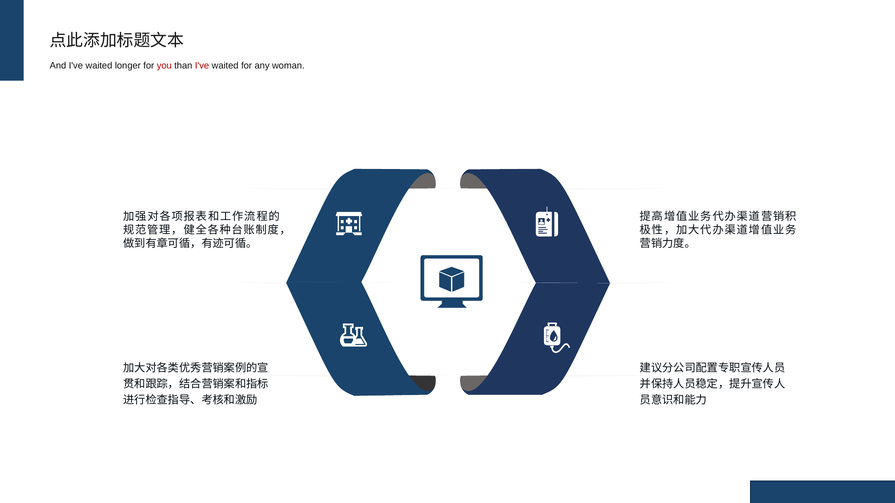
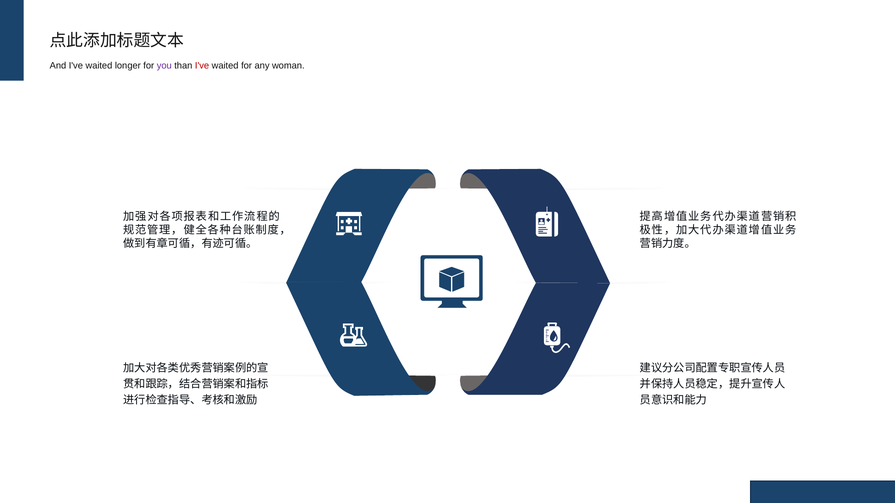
you colour: red -> purple
